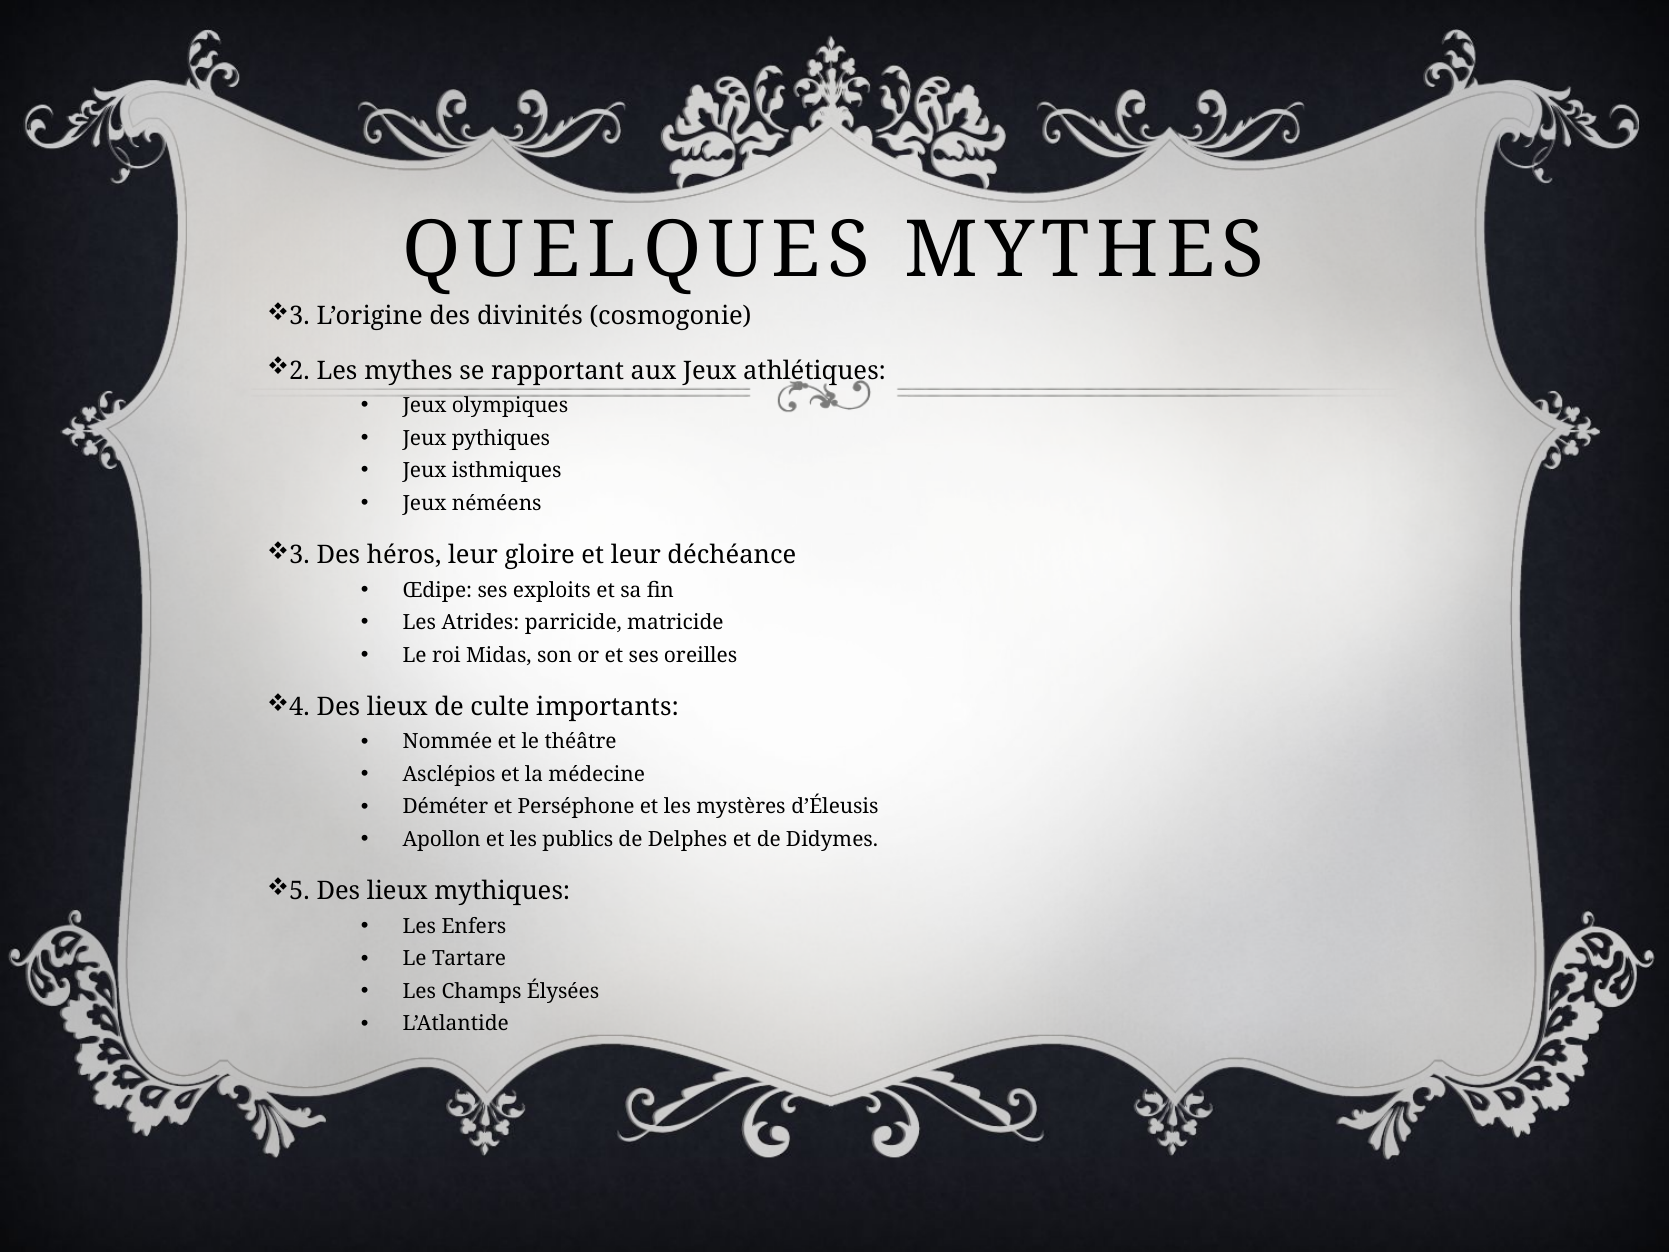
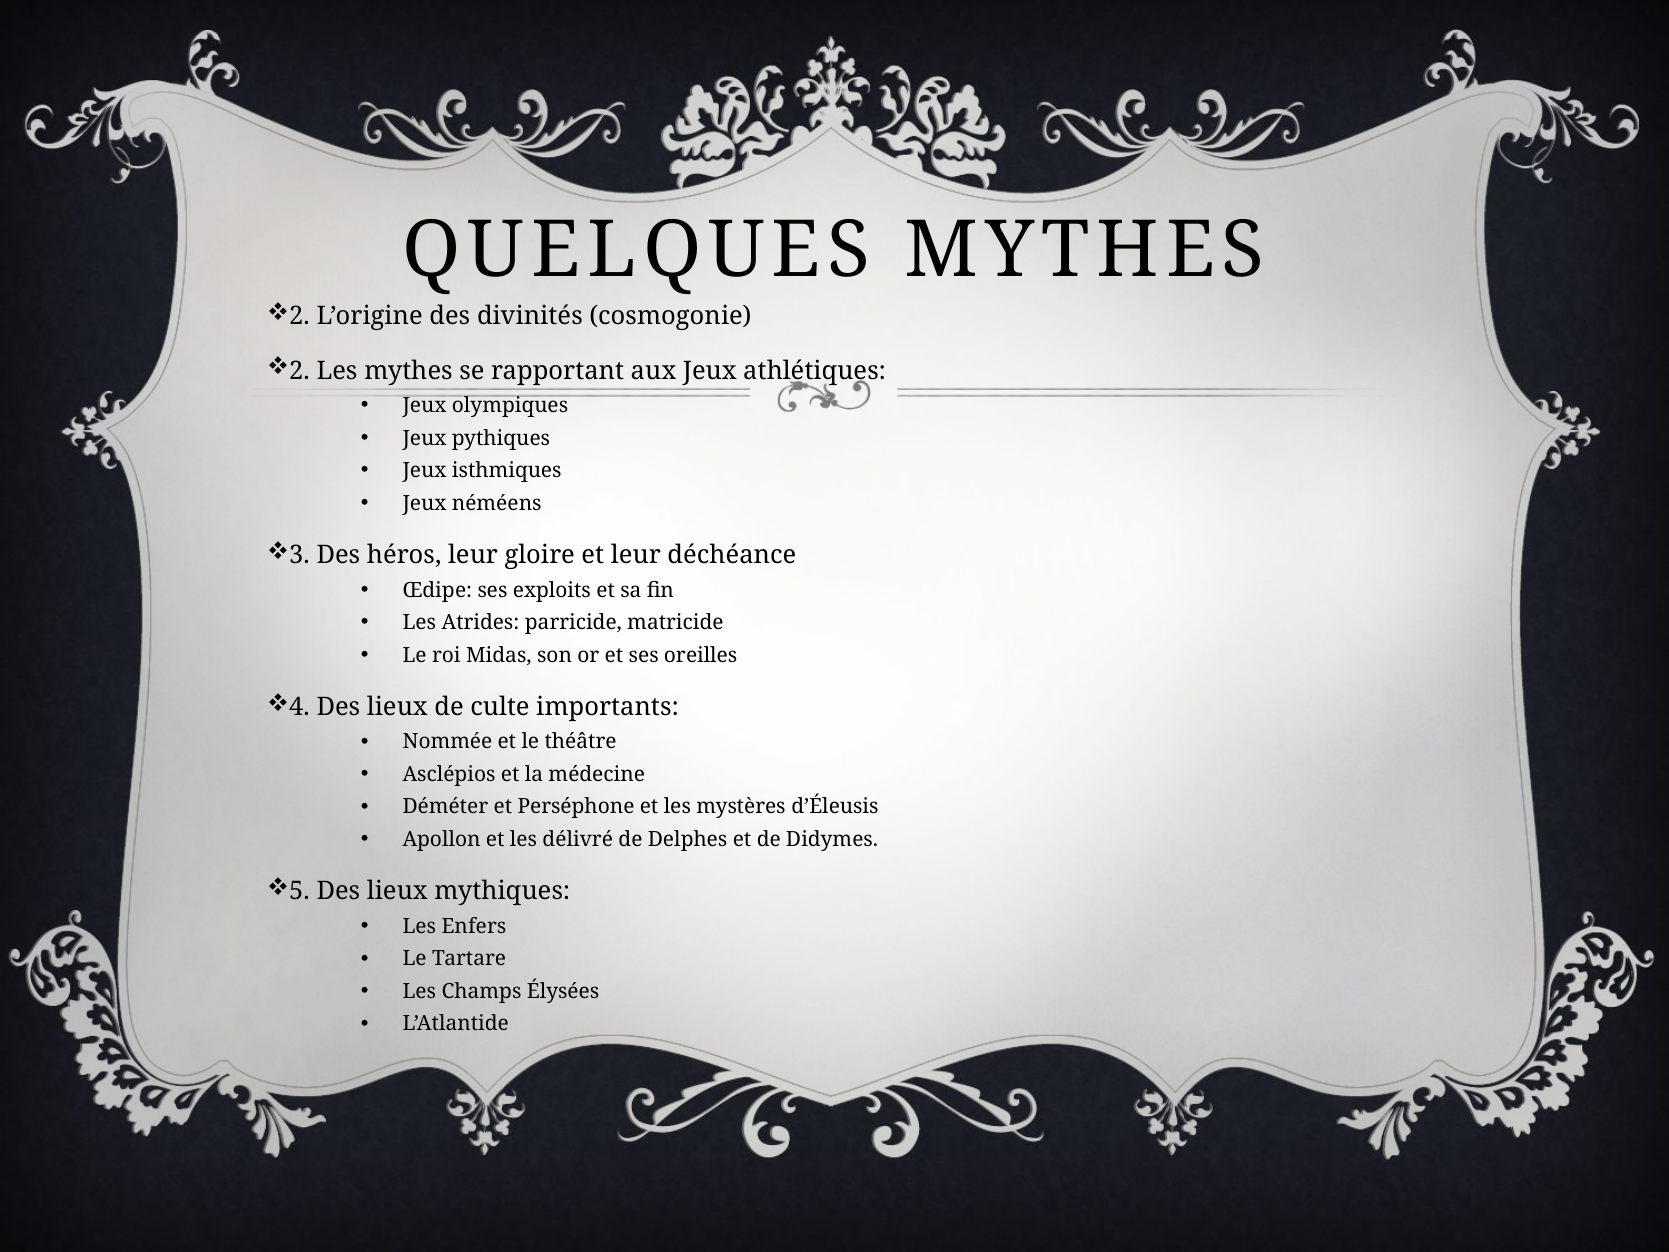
3 at (300, 316): 3 -> 2
publics: publics -> délivré
